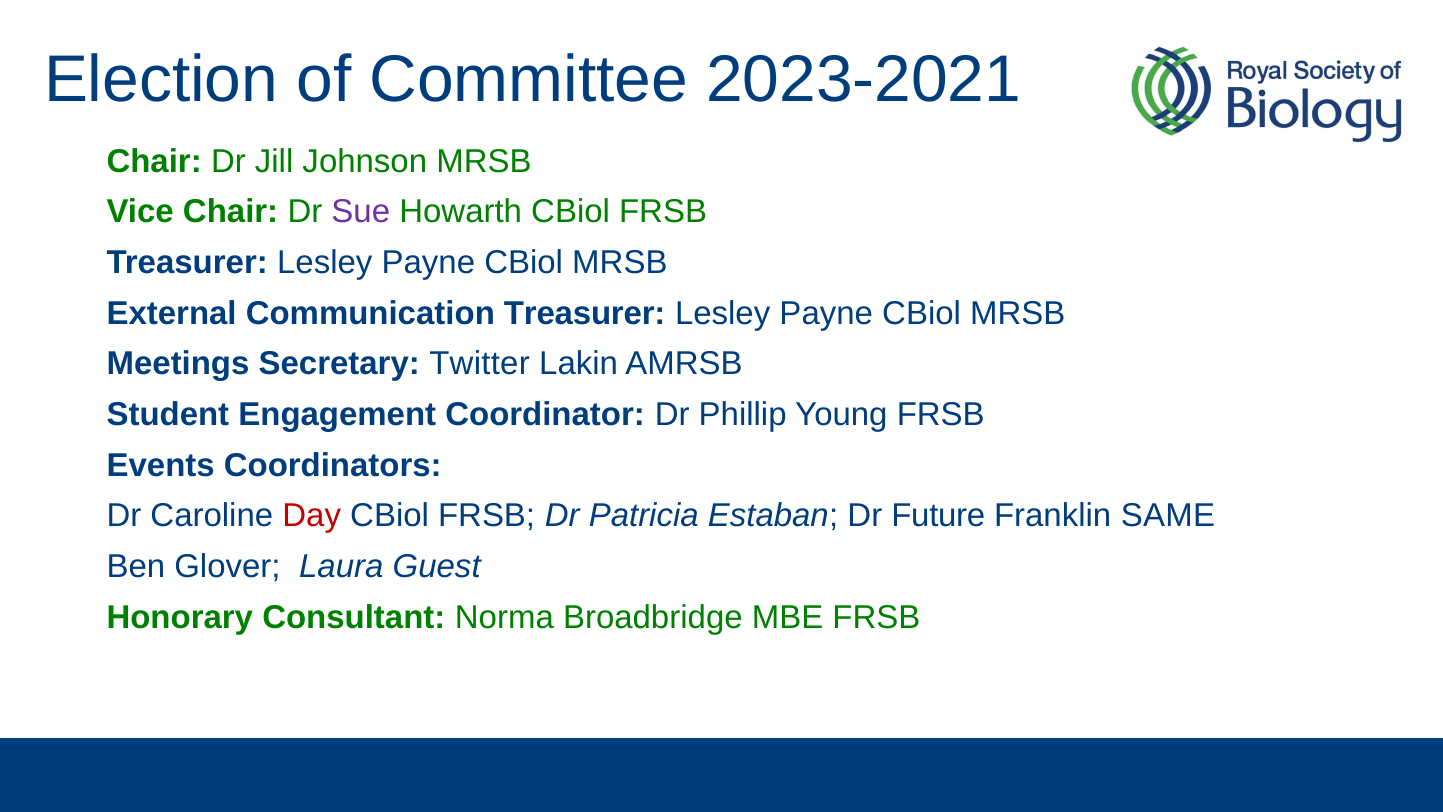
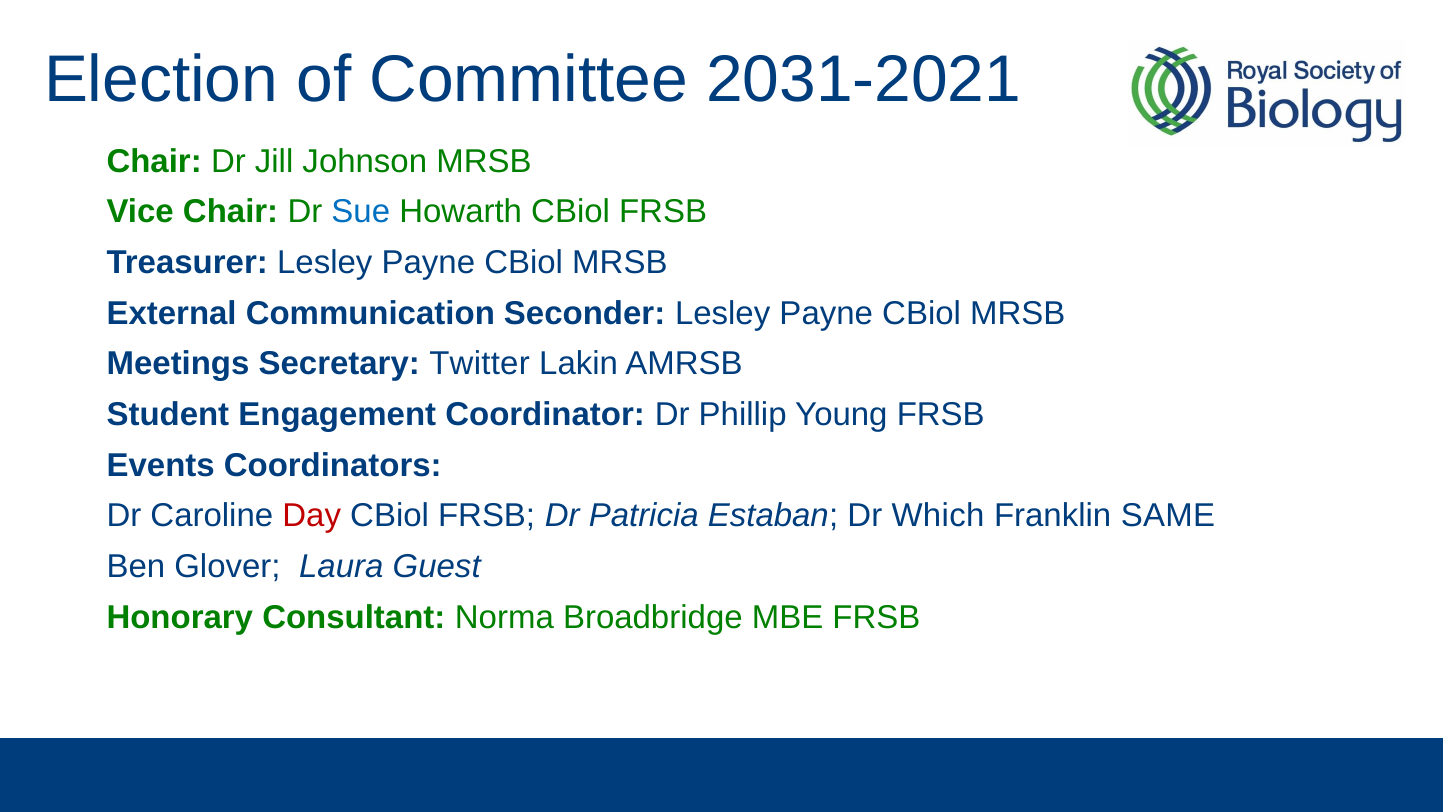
2023-2021: 2023-2021 -> 2031-2021
Sue colour: purple -> blue
Communication Treasurer: Treasurer -> Seconder
Future: Future -> Which
